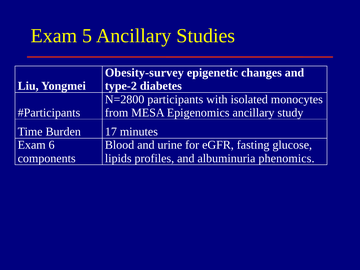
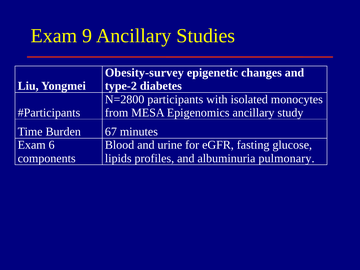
5: 5 -> 9
17: 17 -> 67
phenomics: phenomics -> pulmonary
